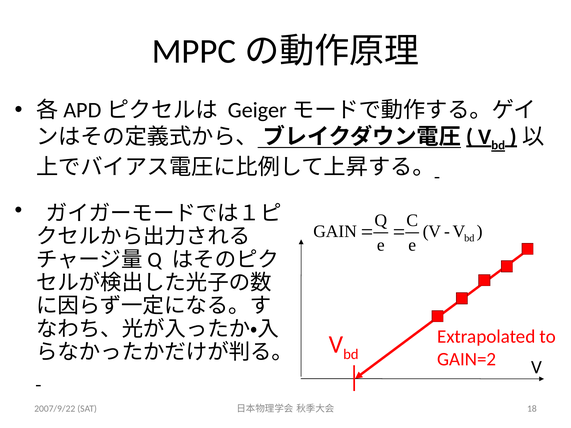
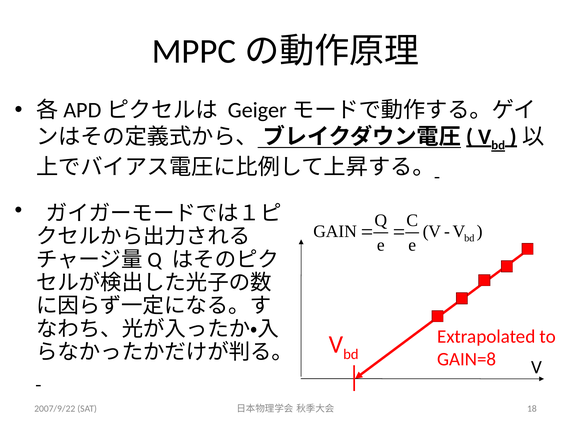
GAIN=2: GAIN=2 -> GAIN=8
